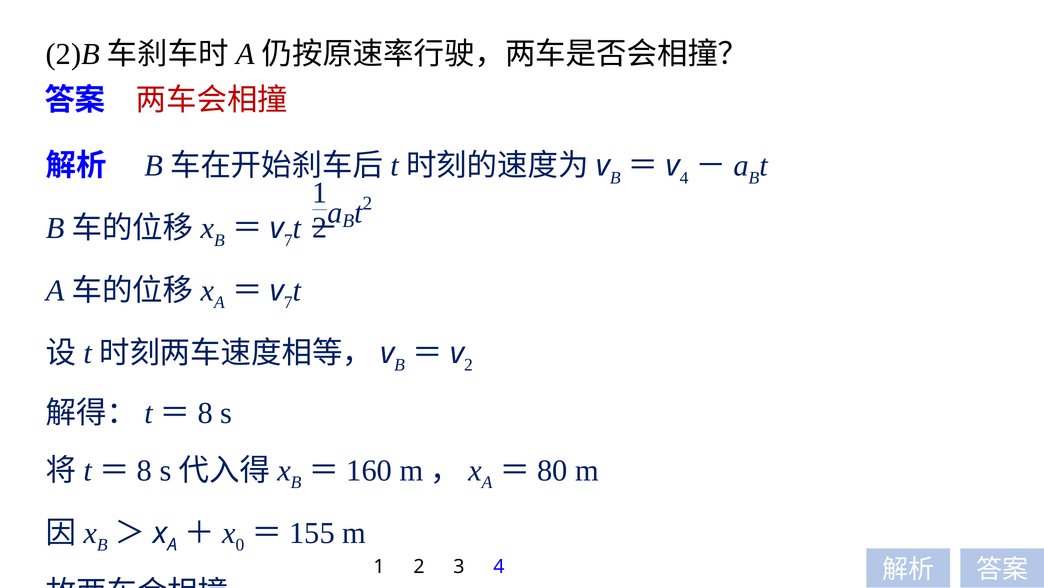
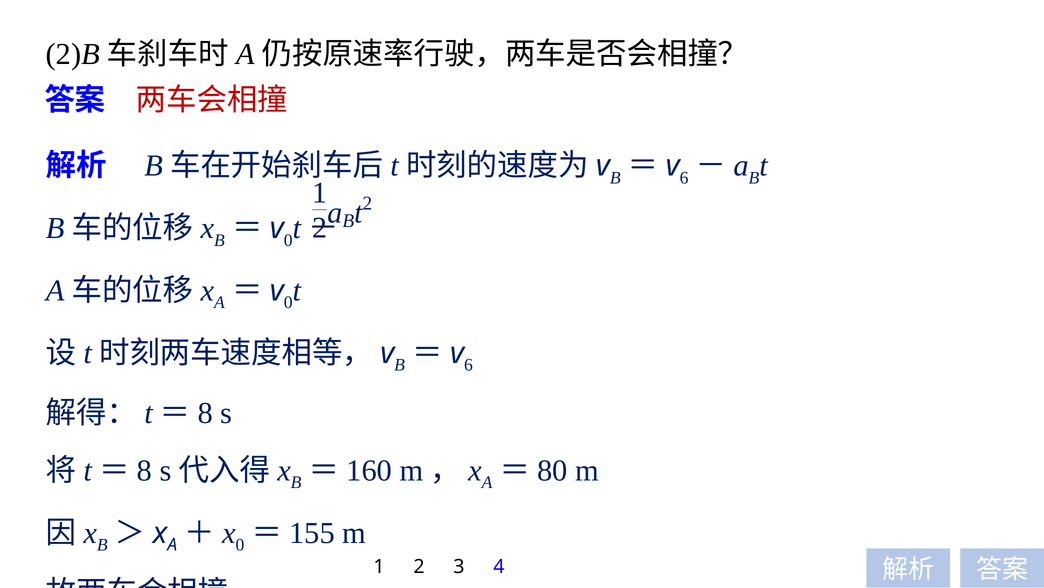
4 at (684, 178): 4 -> 6
7 at (288, 240): 7 -> 0
7 at (288, 302): 7 -> 0
2 at (468, 365): 2 -> 6
